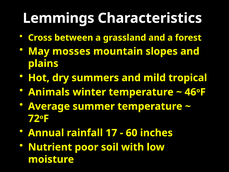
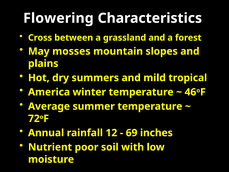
Lemmings: Lemmings -> Flowering
Animals: Animals -> America
17: 17 -> 12
60: 60 -> 69
